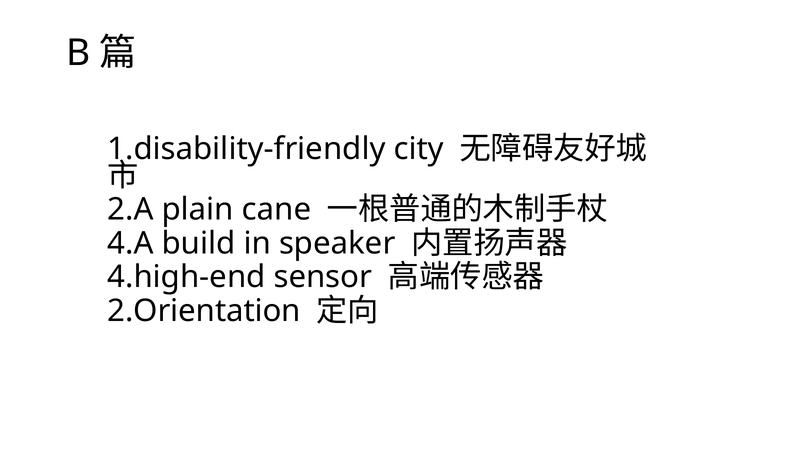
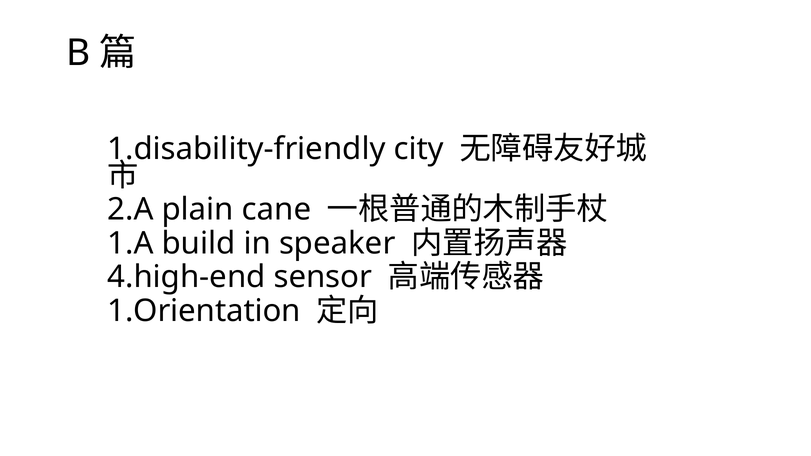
4.A: 4.A -> 1.A
2.Orientation: 2.Orientation -> 1.Orientation
